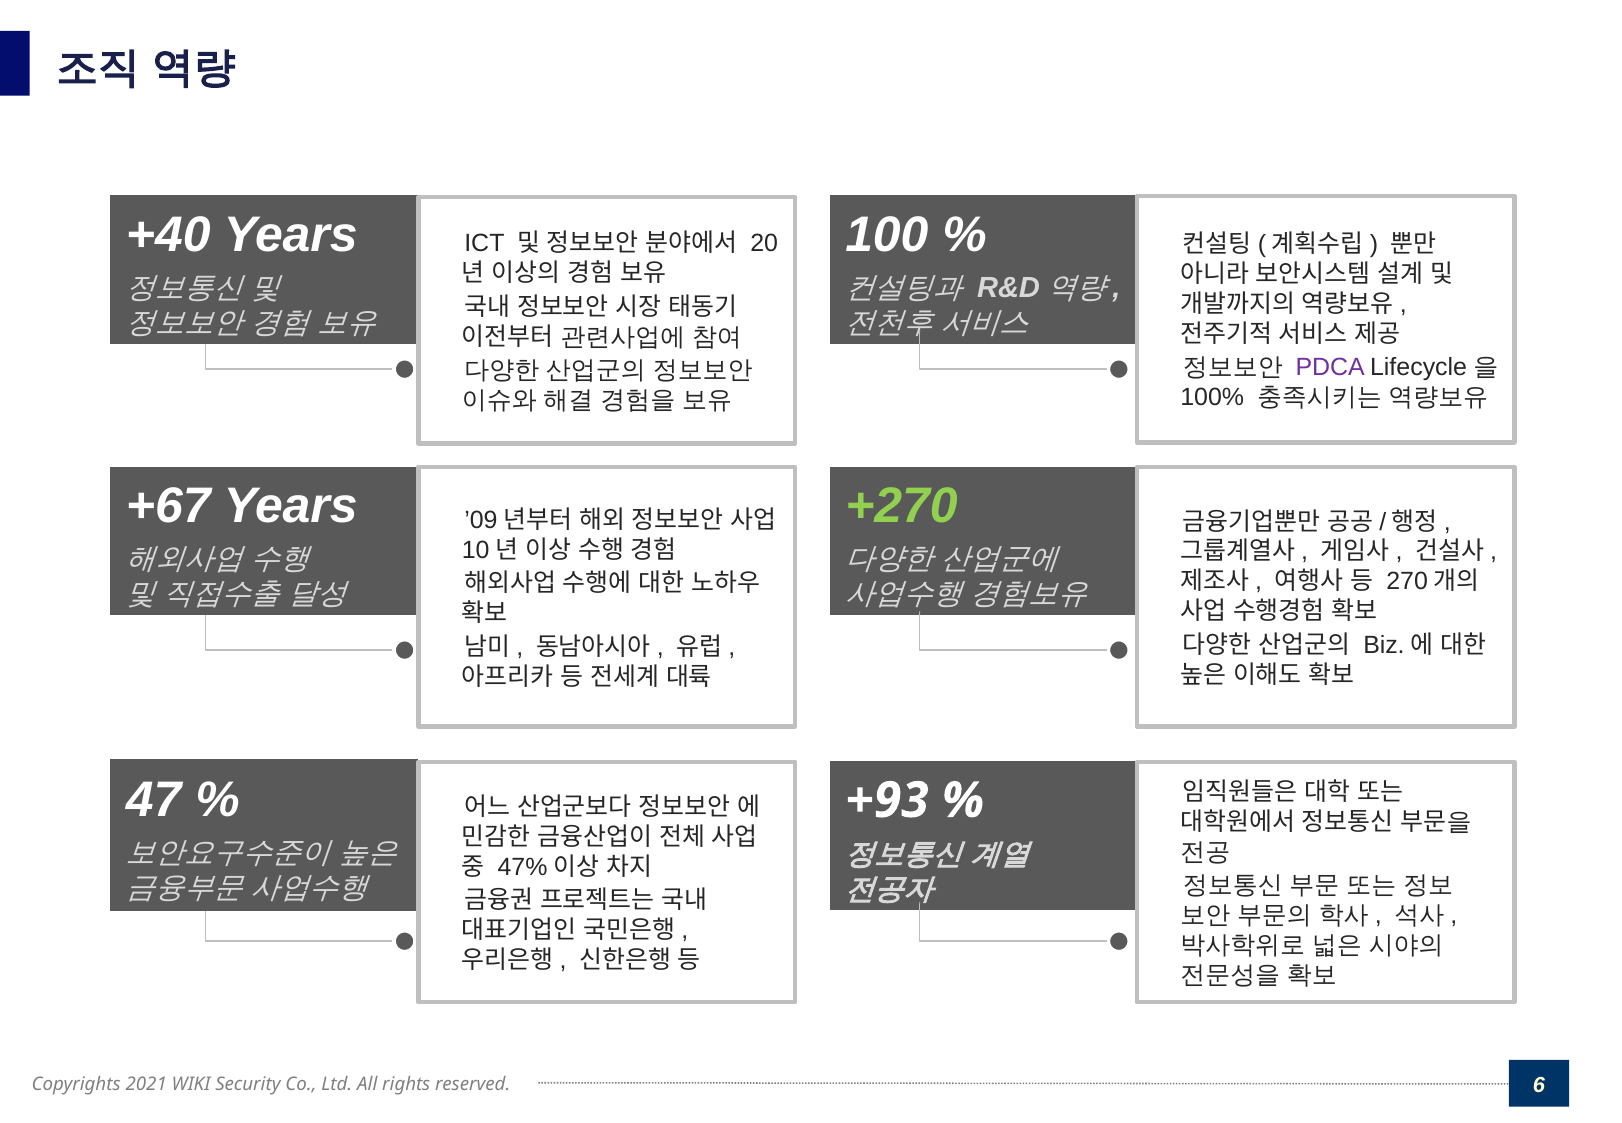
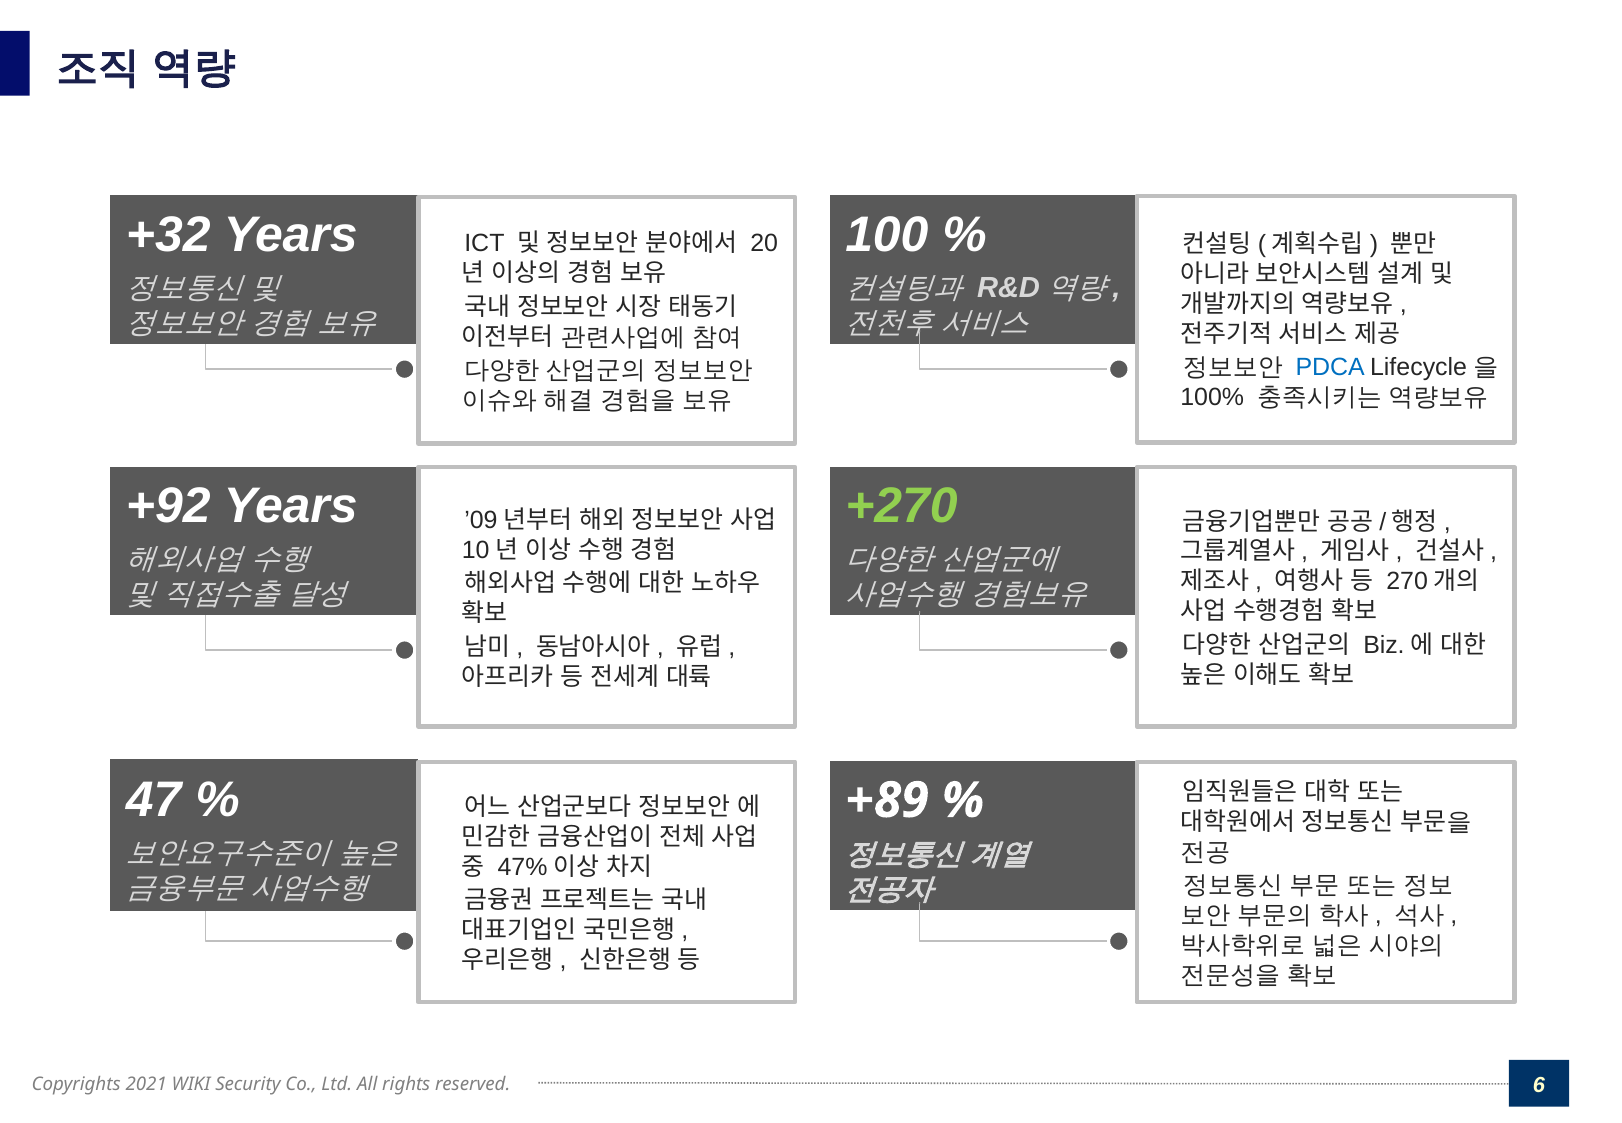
+40: +40 -> +32
PDCA colour: purple -> blue
+67: +67 -> +92
+93: +93 -> +89
